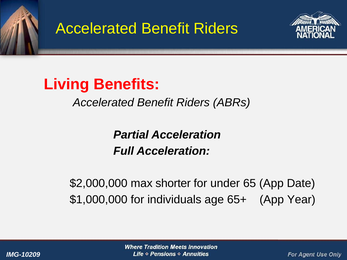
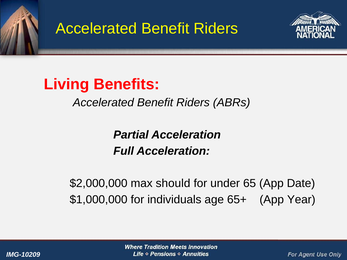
shorter: shorter -> should
